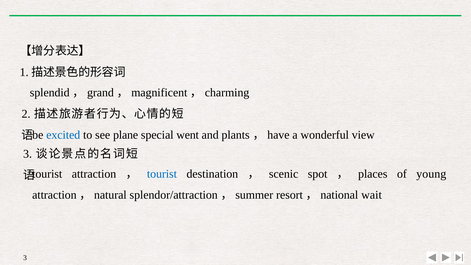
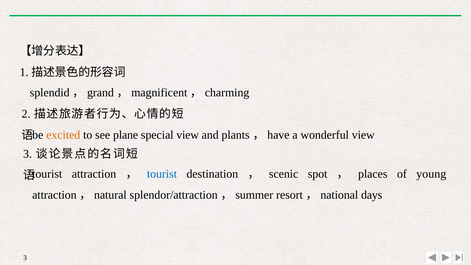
excited colour: blue -> orange
special went: went -> view
wait: wait -> days
